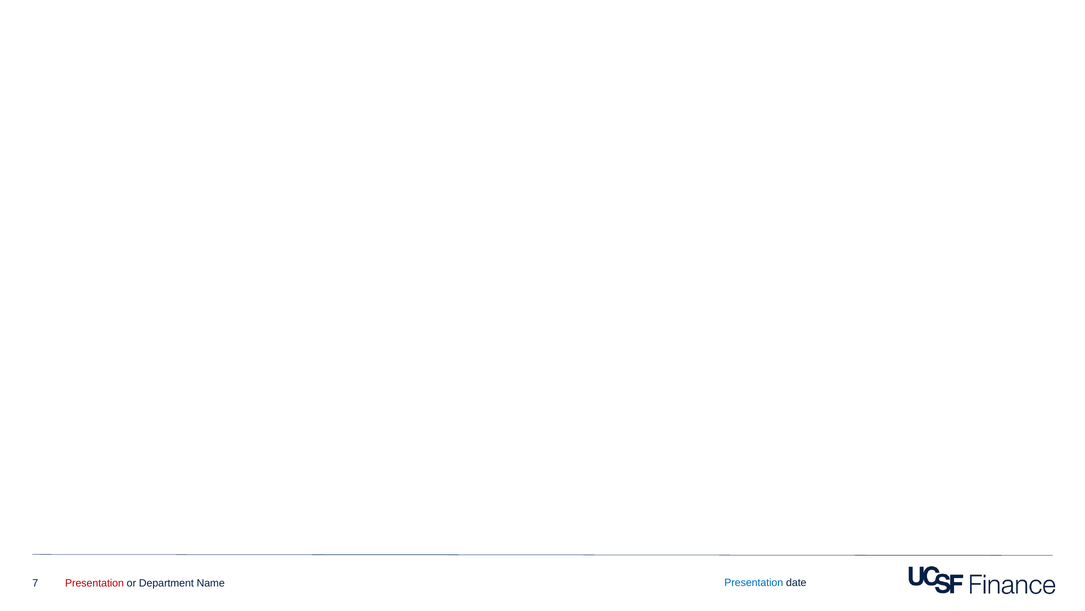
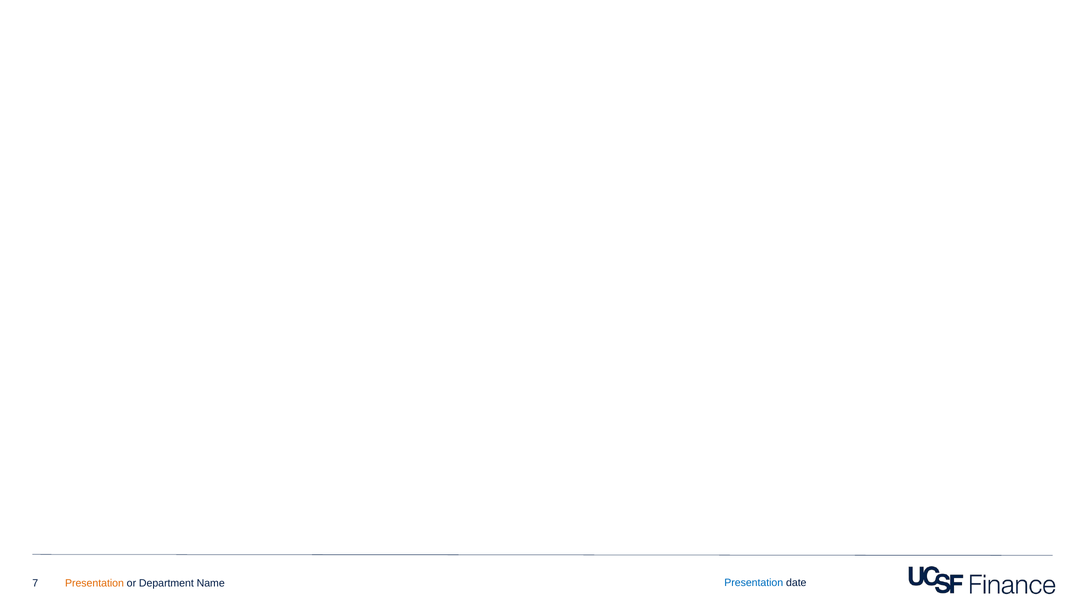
Presentation at (94, 582) colour: red -> orange
